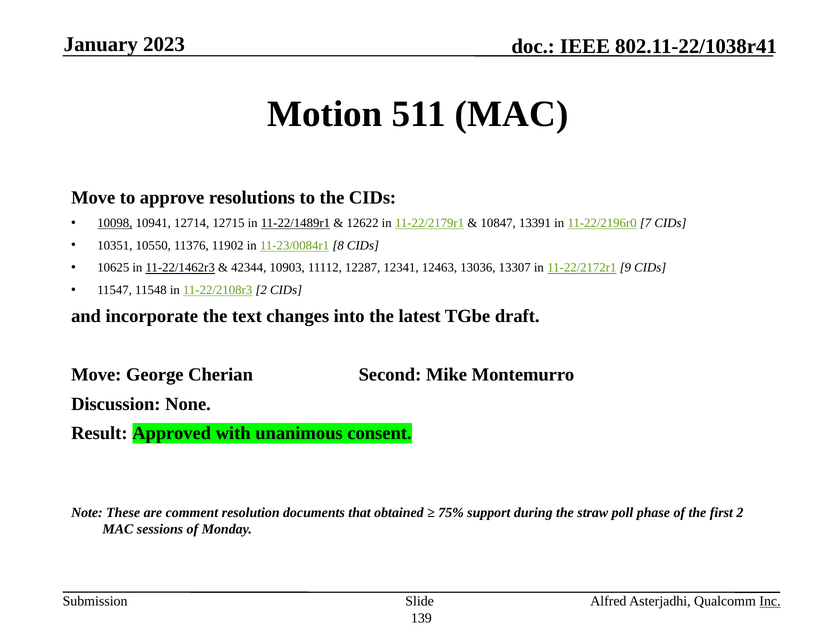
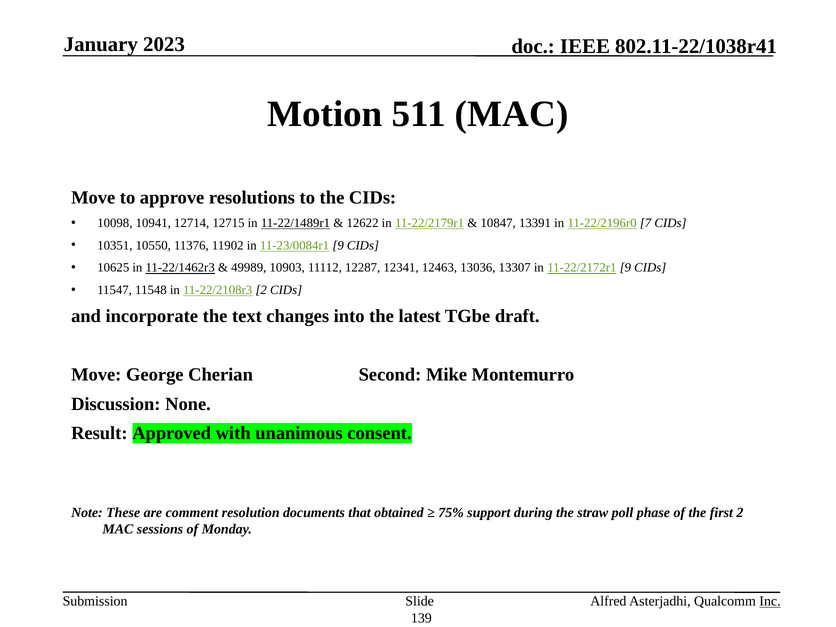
10098 underline: present -> none
11-23/0084r1 8: 8 -> 9
42344: 42344 -> 49989
